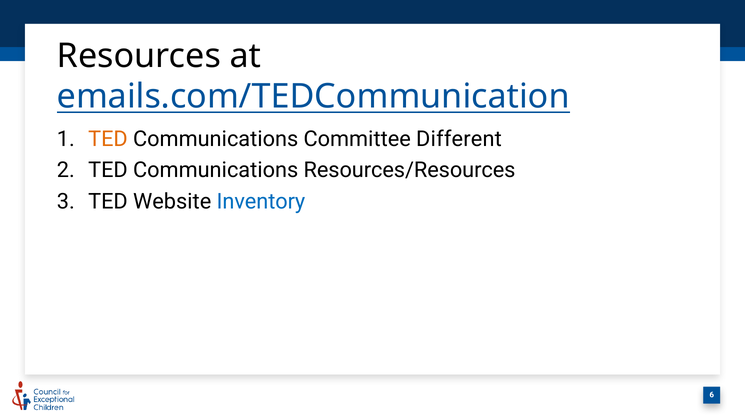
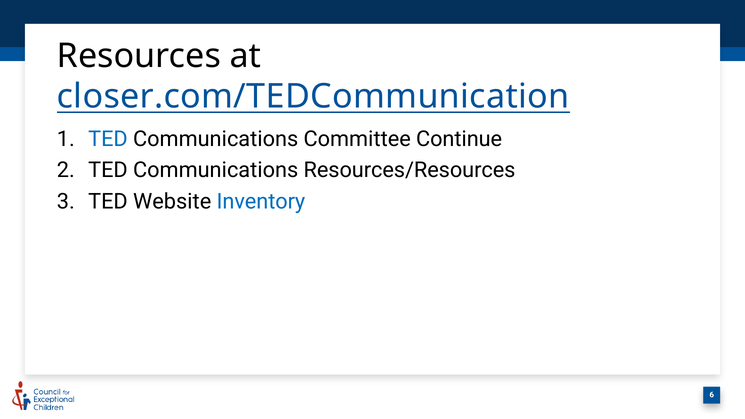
emails.com/TEDCommunication: emails.com/TEDCommunication -> closer.com/TEDCommunication
TED at (108, 139) colour: orange -> blue
Different: Different -> Continue
